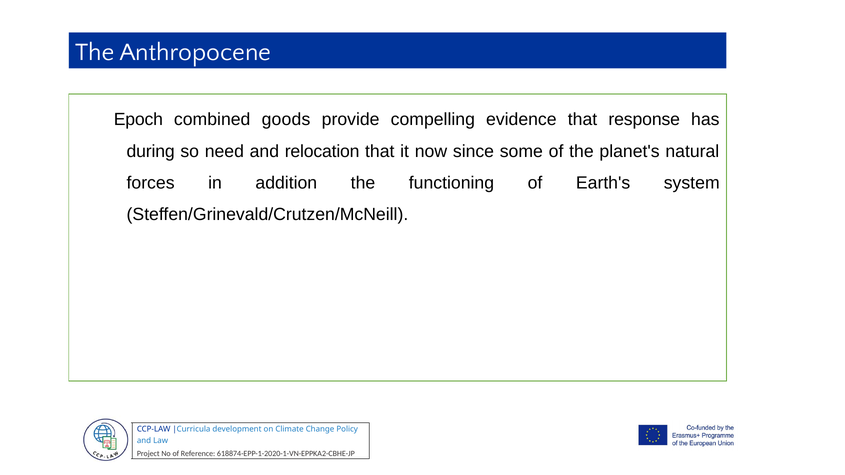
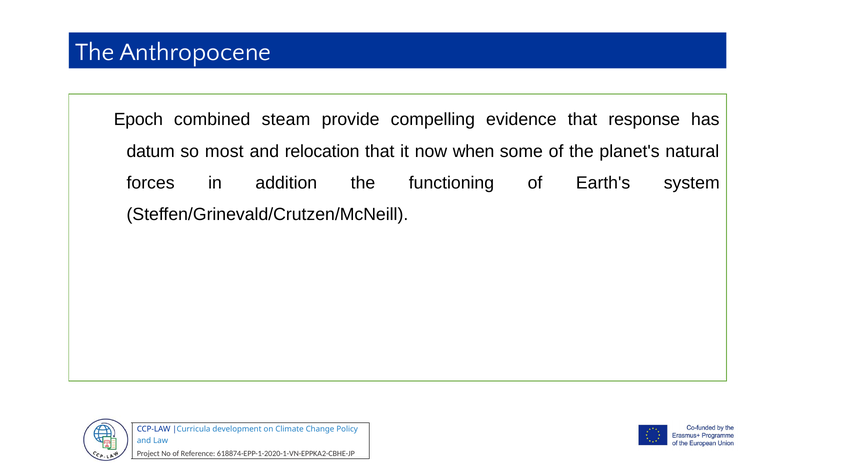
goods: goods -> steam
during: during -> datum
need: need -> most
since: since -> when
